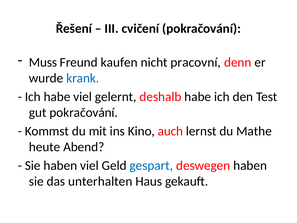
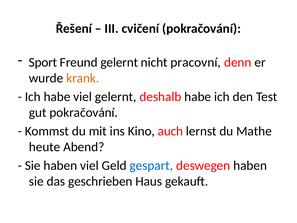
Muss: Muss -> Sport
Freund kaufen: kaufen -> gelernt
krank colour: blue -> orange
unterhalten: unterhalten -> geschrieben
